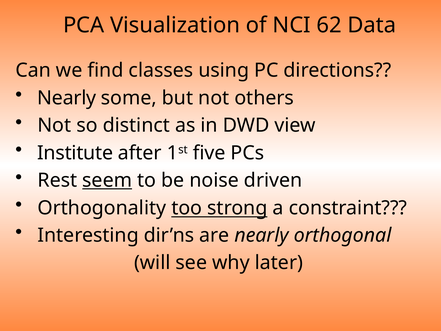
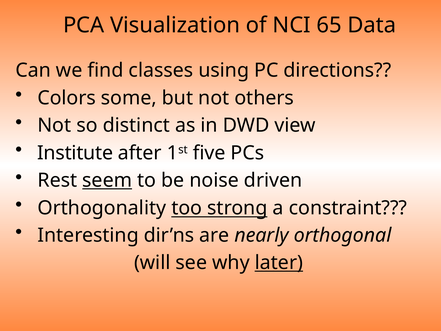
62: 62 -> 65
Nearly at (67, 98): Nearly -> Colors
later underline: none -> present
